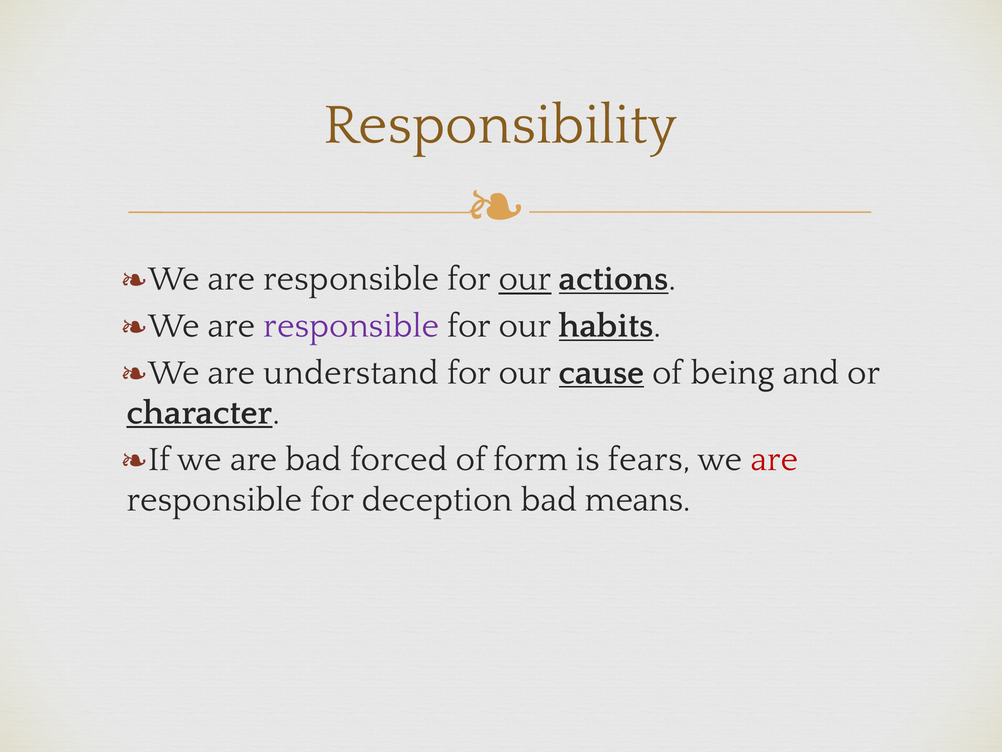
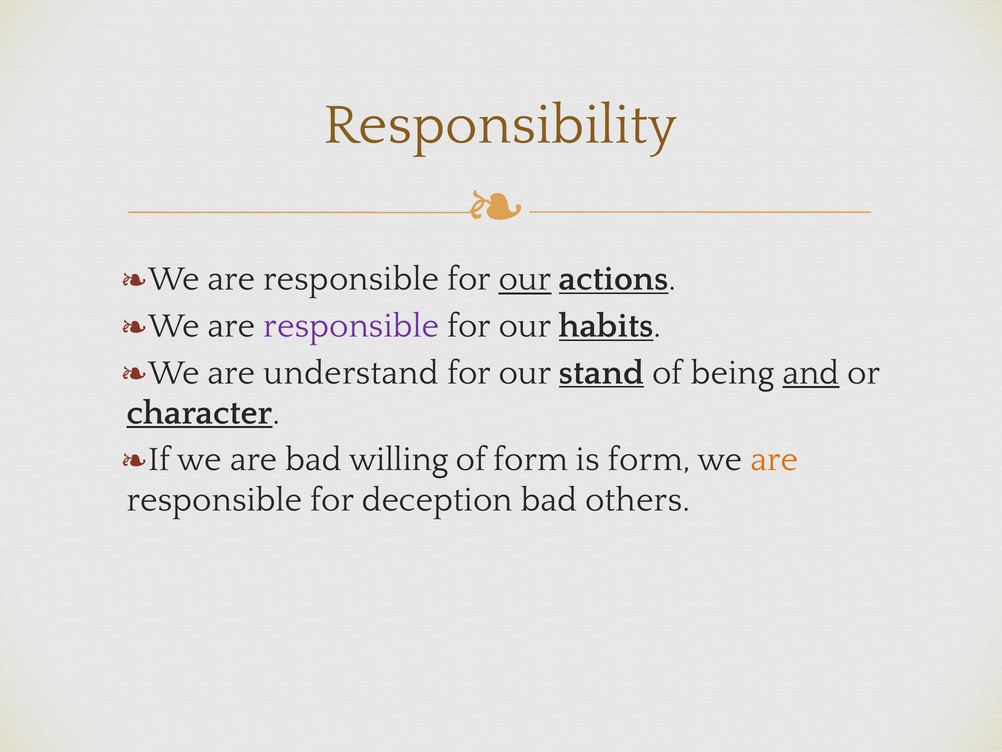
cause: cause -> stand
and underline: none -> present
forced: forced -> willing
is fears: fears -> form
are at (774, 459) colour: red -> orange
means: means -> others
